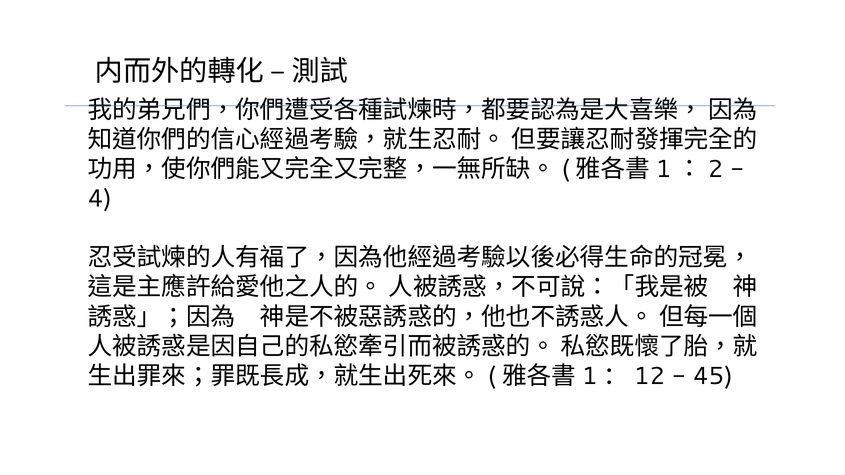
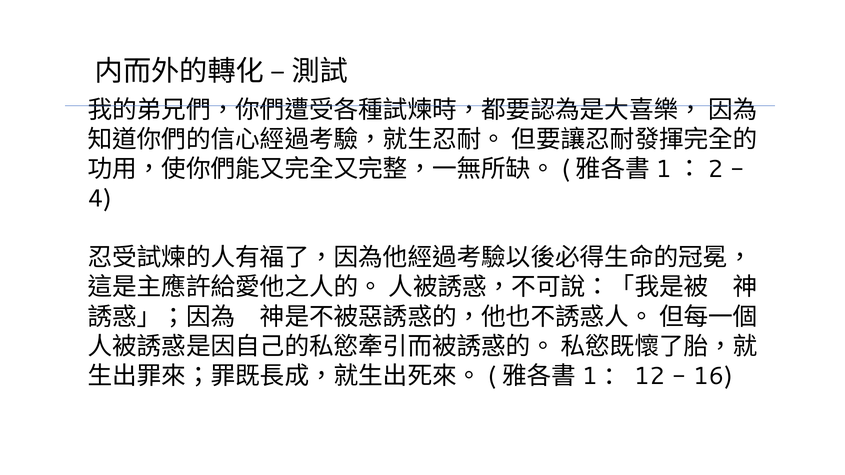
45: 45 -> 16
